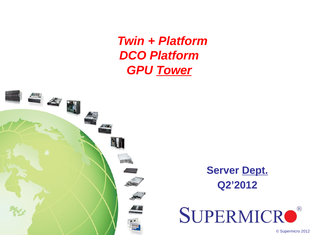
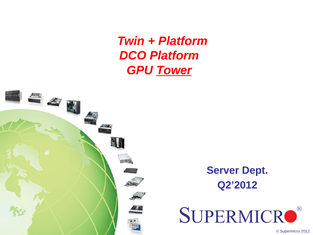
Dept underline: present -> none
